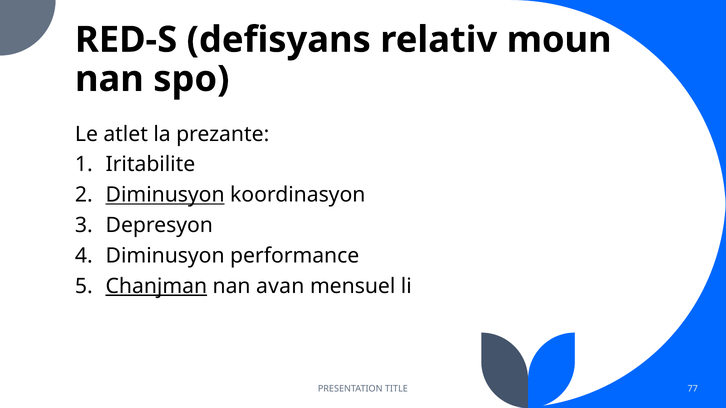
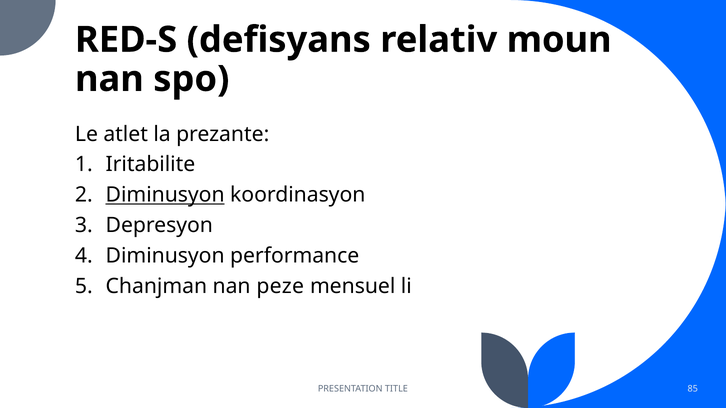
Chanjman underline: present -> none
avan: avan -> peze
77: 77 -> 85
